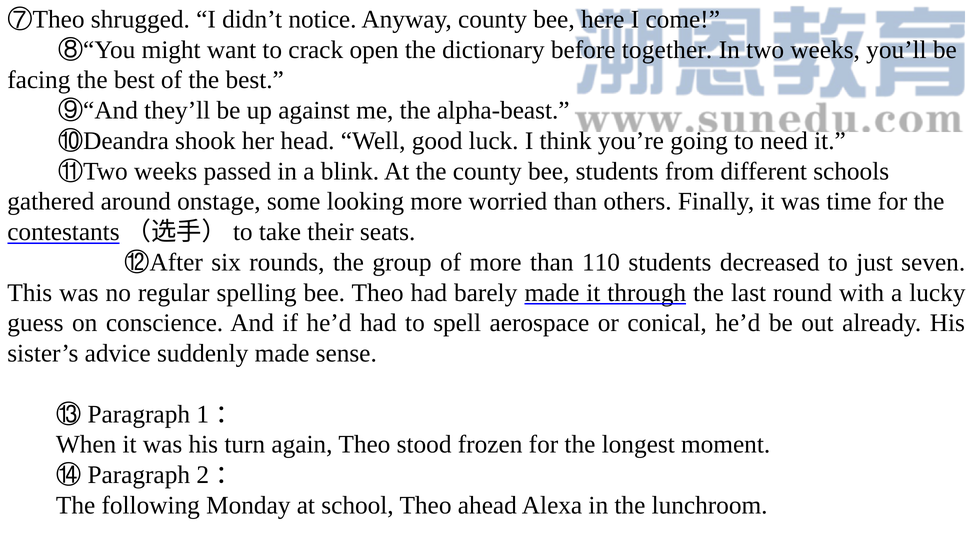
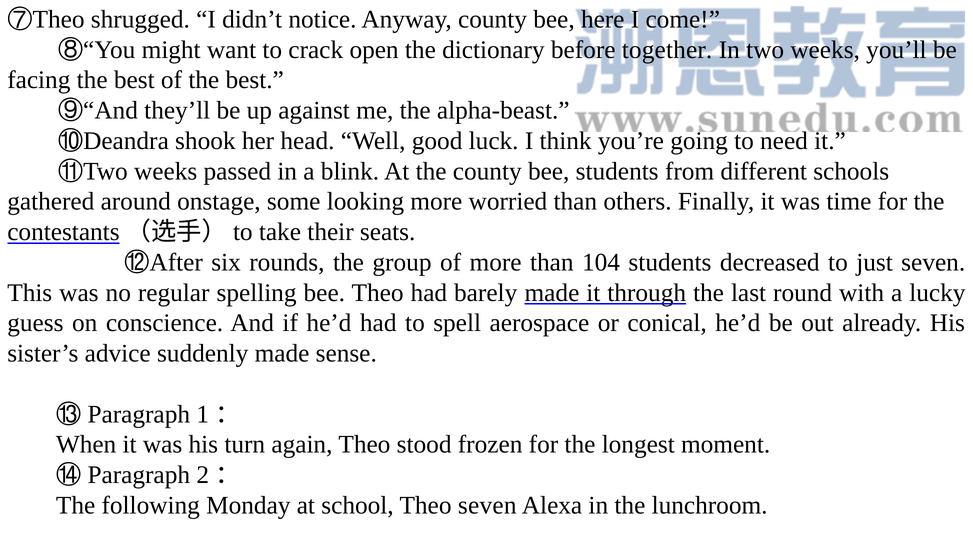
110: 110 -> 104
Theo ahead: ahead -> seven
